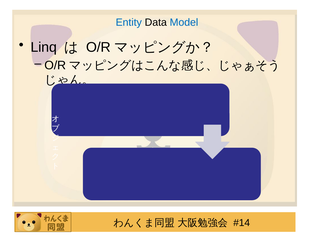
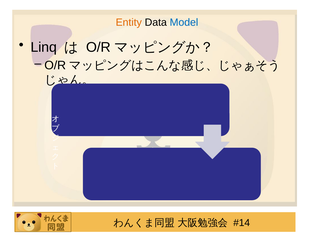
Entity colour: blue -> orange
